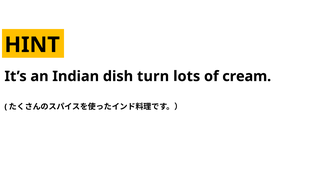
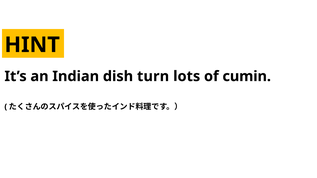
cream: cream -> cumin
